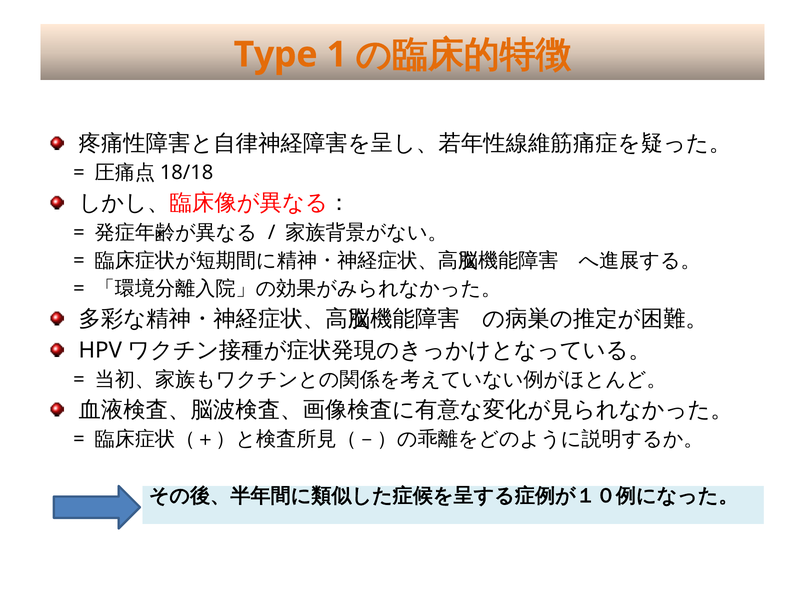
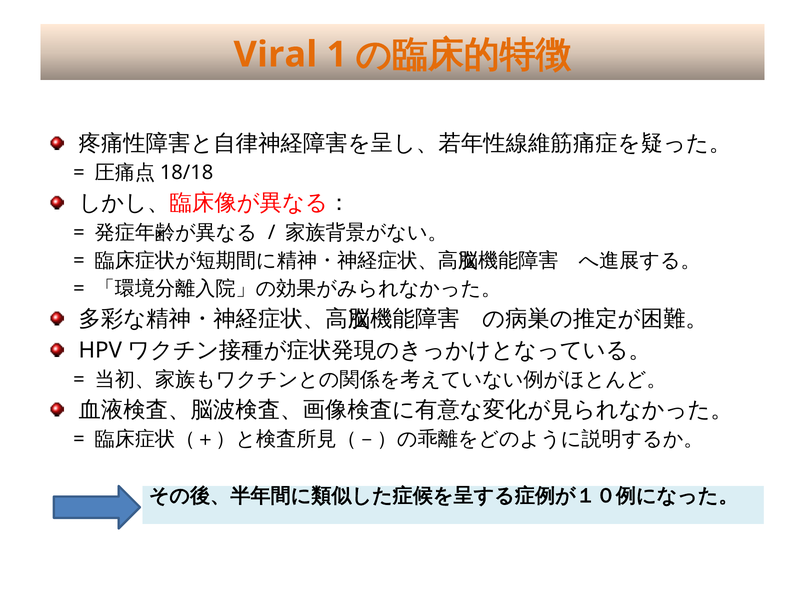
Type: Type -> Viral
